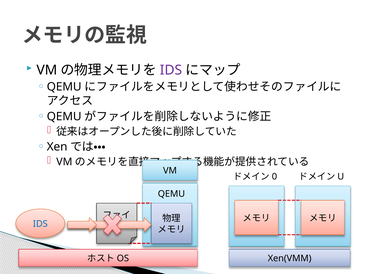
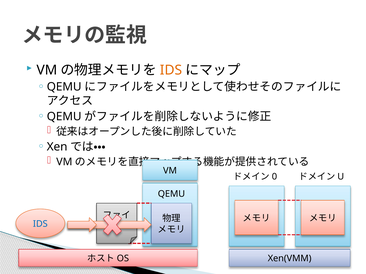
IDS at (171, 70) colour: purple -> orange
